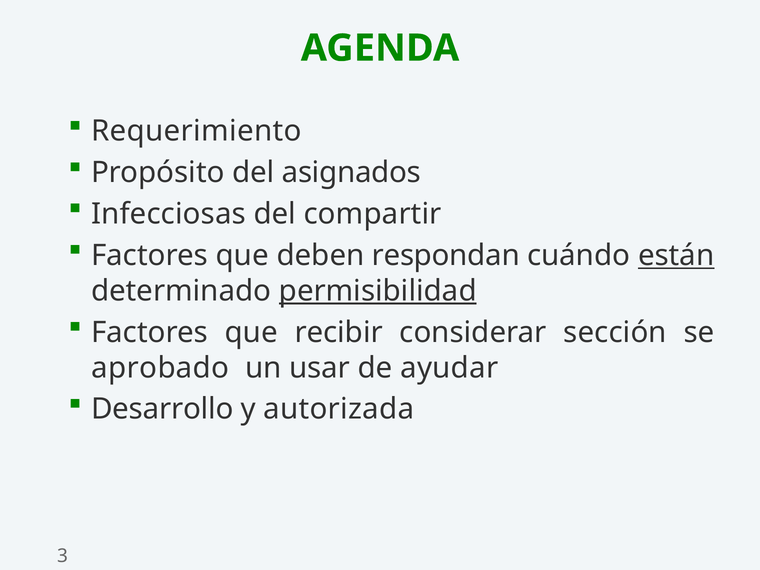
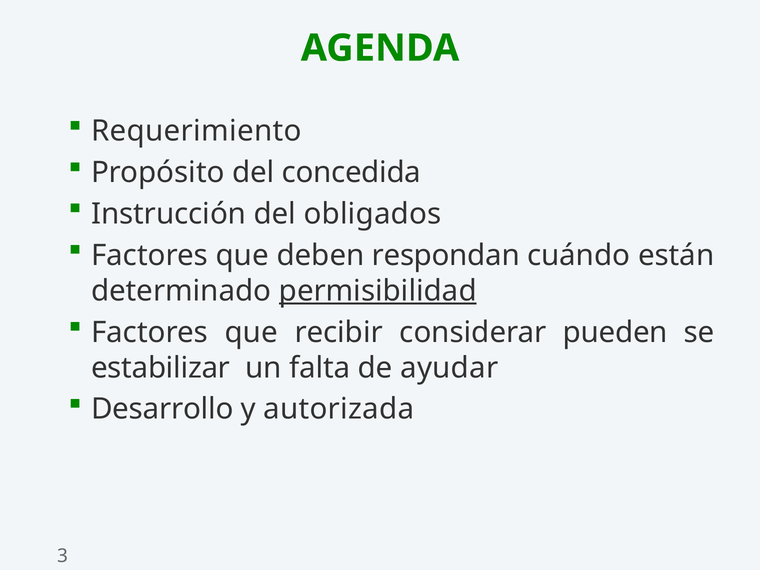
asignados: asignados -> concedida
Infecciosas: Infecciosas -> Instrucción
compartir: compartir -> obligados
están underline: present -> none
sección: sección -> pueden
aprobado: aprobado -> estabilizar
usar: usar -> falta
